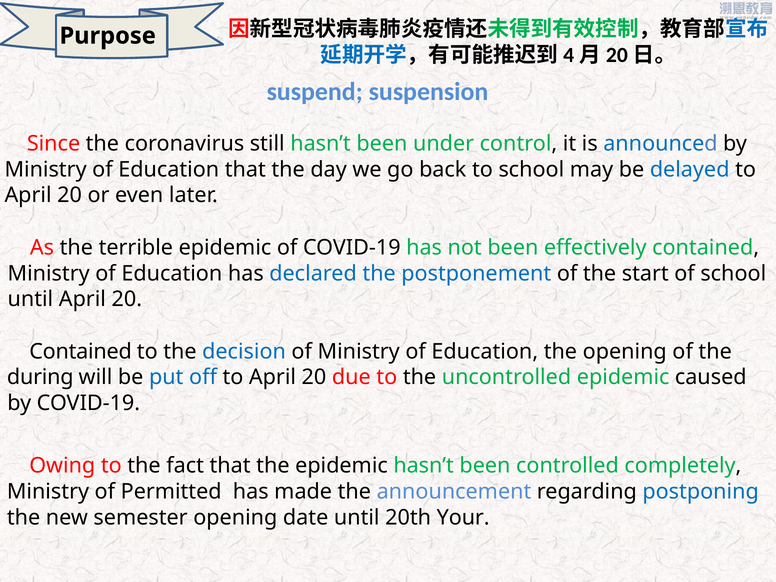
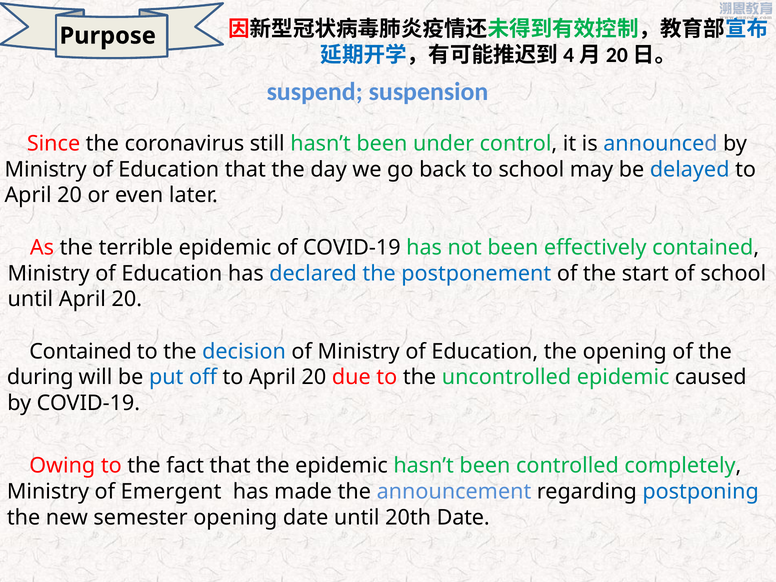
Permitted: Permitted -> Emergent
20th Your: Your -> Date
